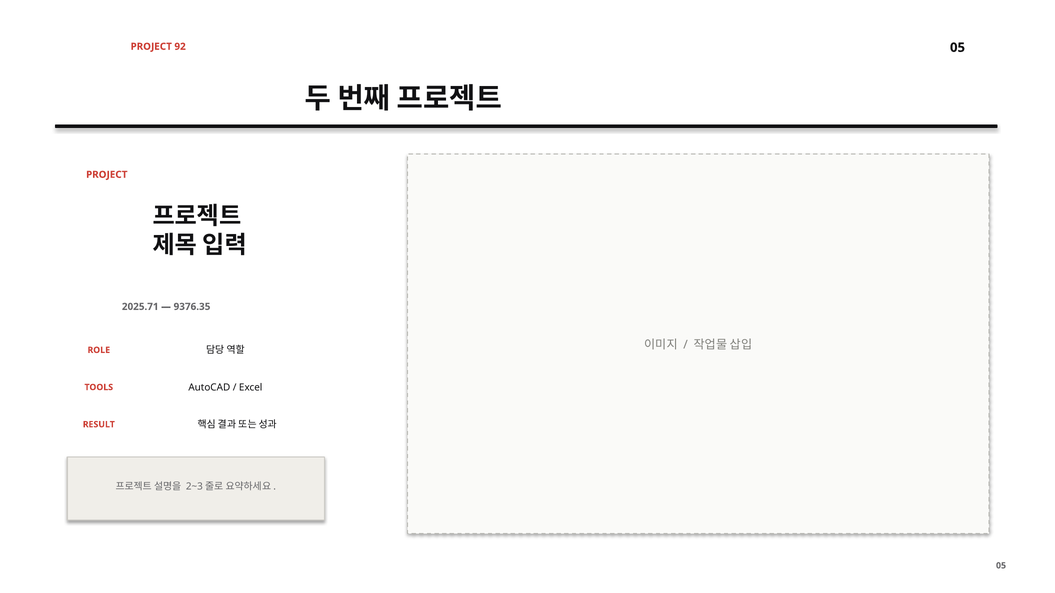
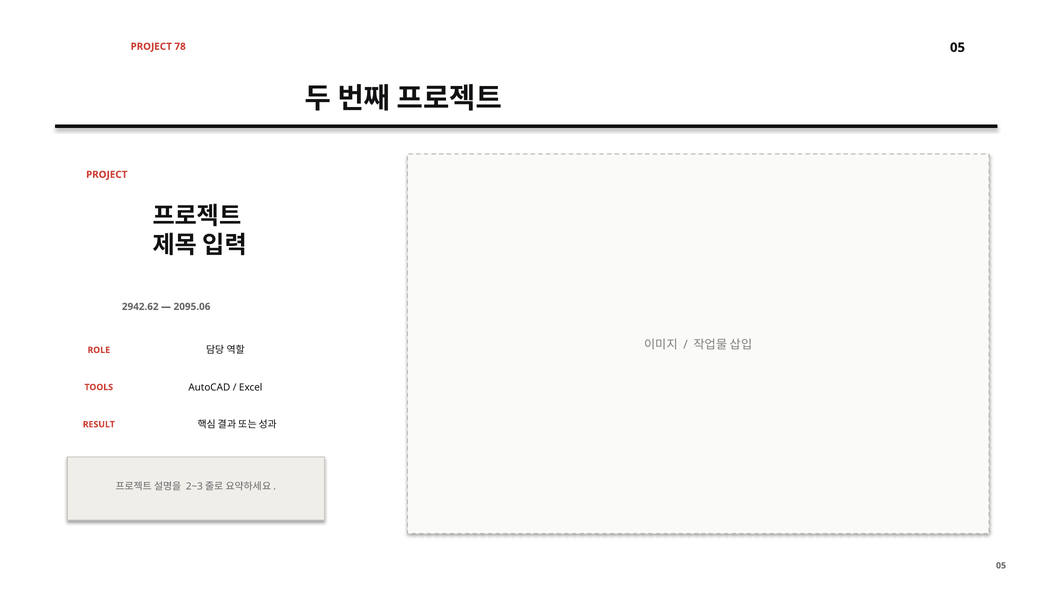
92: 92 -> 78
2025.71: 2025.71 -> 2942.62
9376.35: 9376.35 -> 2095.06
